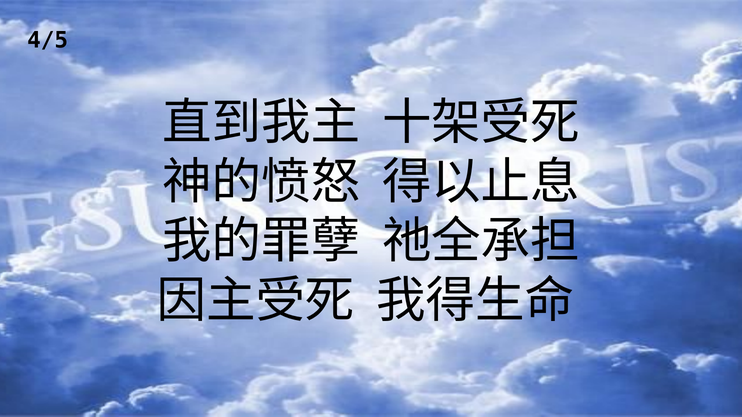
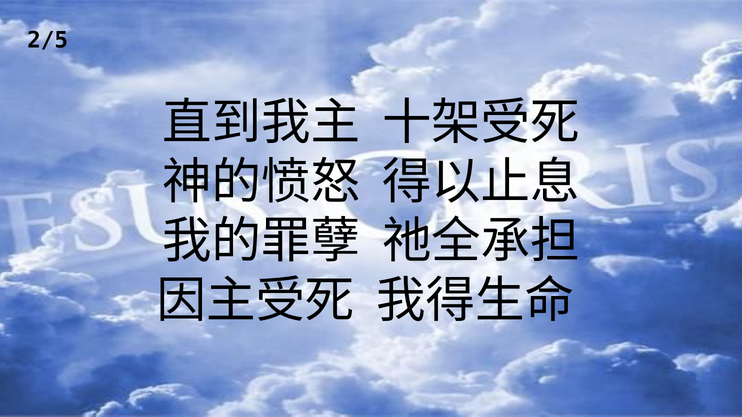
4/5: 4/5 -> 2/5
